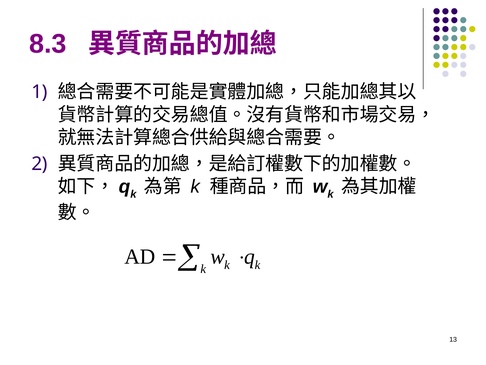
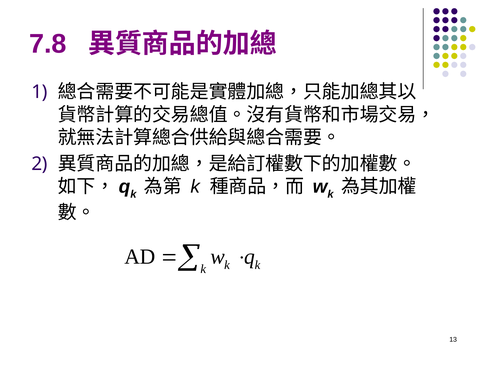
8.3: 8.3 -> 7.8
